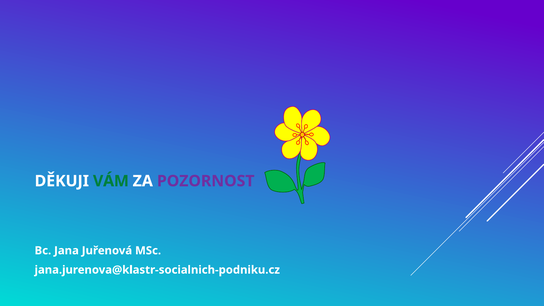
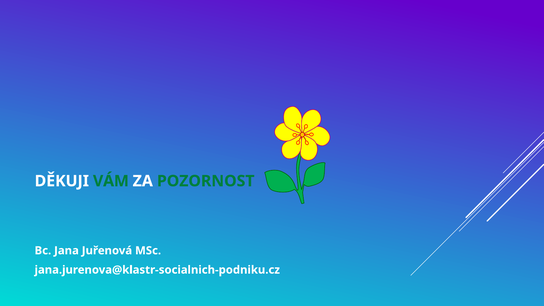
POZORNOST colour: purple -> green
